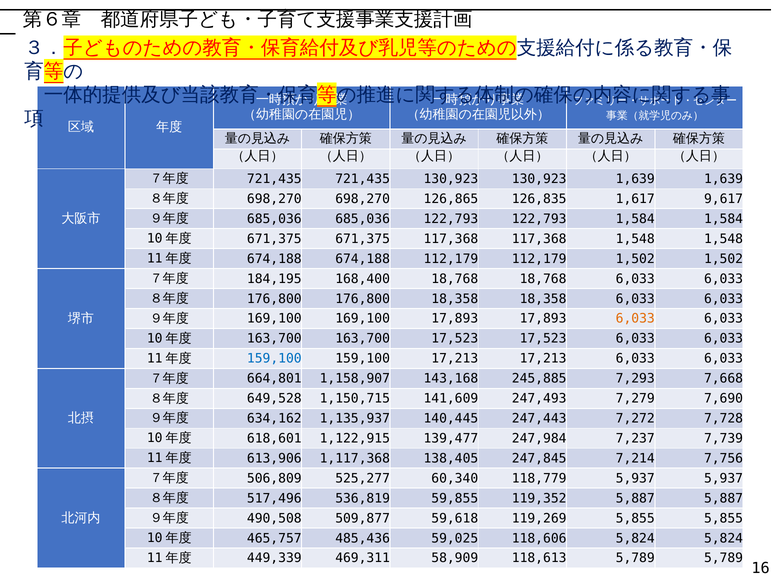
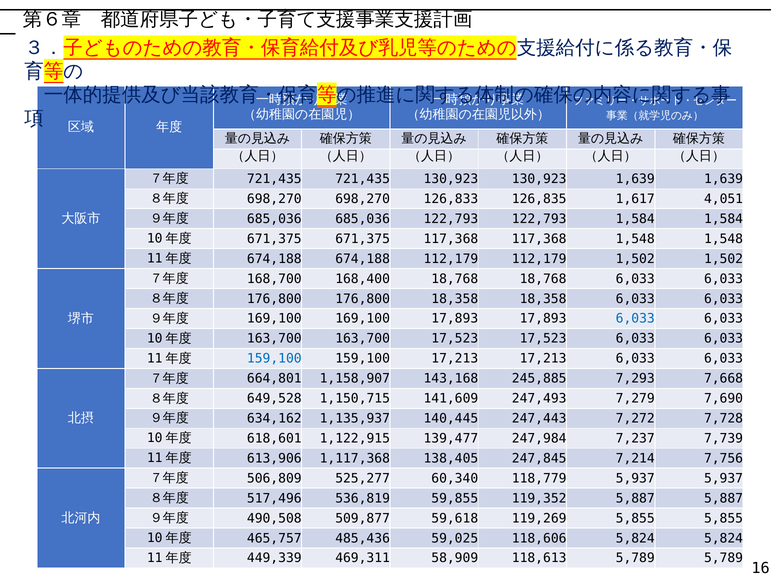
126,865: 126,865 -> 126,833
9,617: 9,617 -> 4,051
184,195: 184,195 -> 168,700
6,033 at (635, 319) colour: orange -> blue
